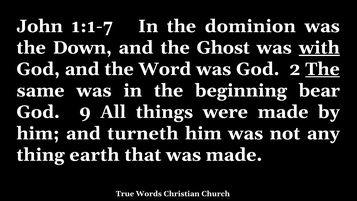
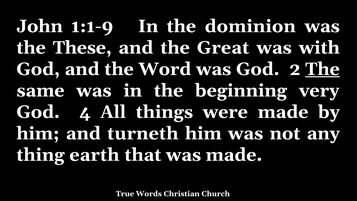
1:1-7: 1:1-7 -> 1:1-9
Down: Down -> These
Ghost: Ghost -> Great
with underline: present -> none
bear: bear -> very
9: 9 -> 4
